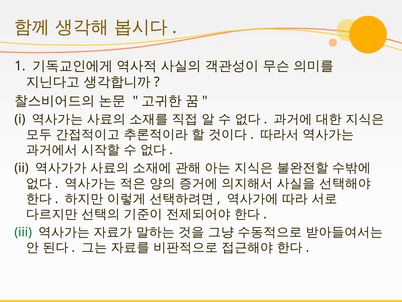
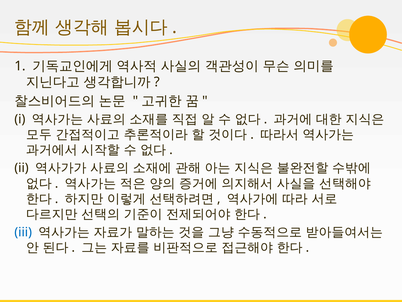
iii colour: green -> blue
